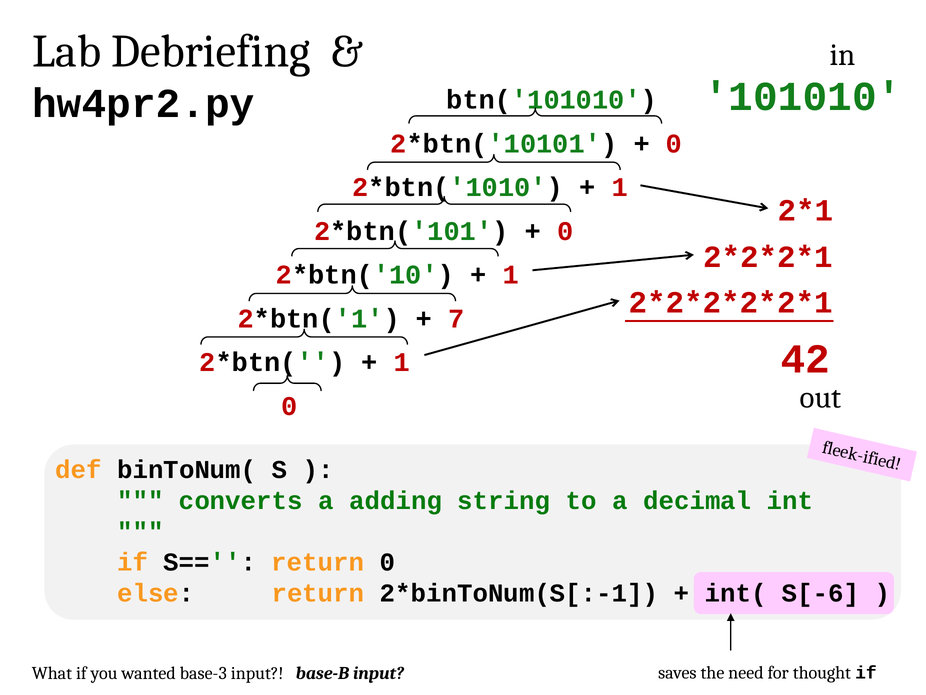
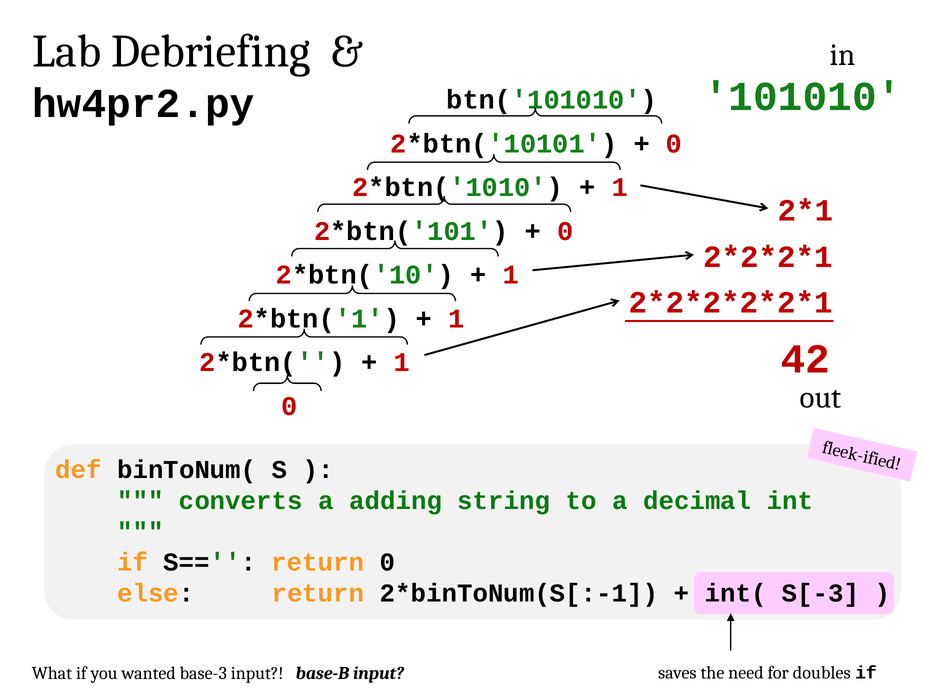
7 at (456, 318): 7 -> 1
S[-6: S[-6 -> S[-3
thought: thought -> doubles
